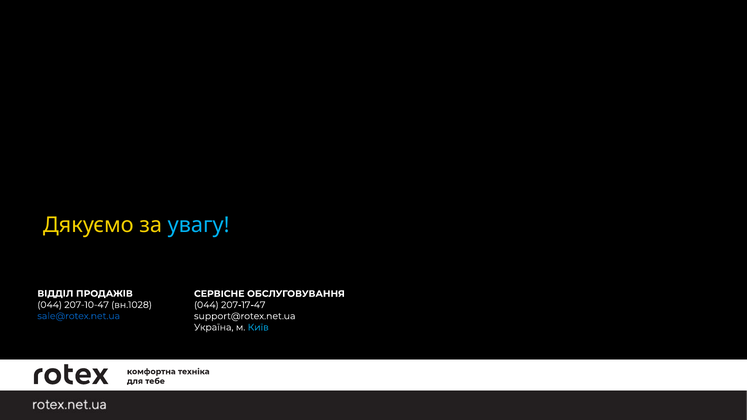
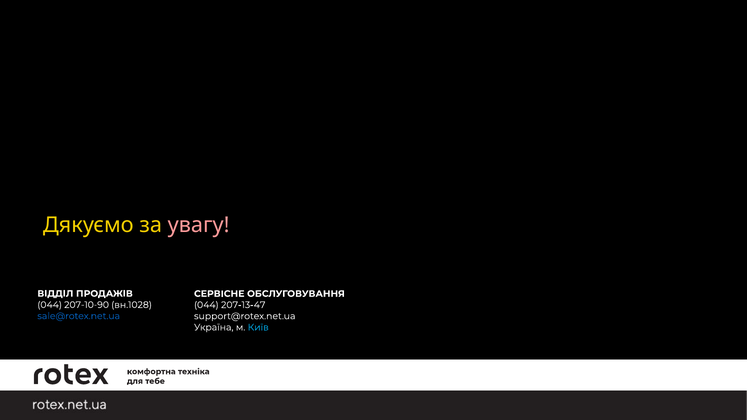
увагу colour: light blue -> pink
207-10-47: 207-10-47 -> 207-10-90
207-17-47: 207-17-47 -> 207-13-47
